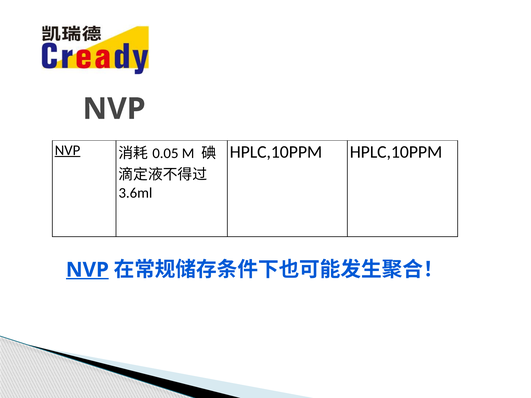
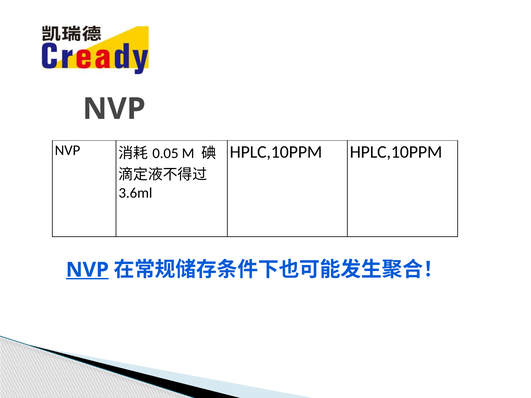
NVP at (68, 150) underline: present -> none
